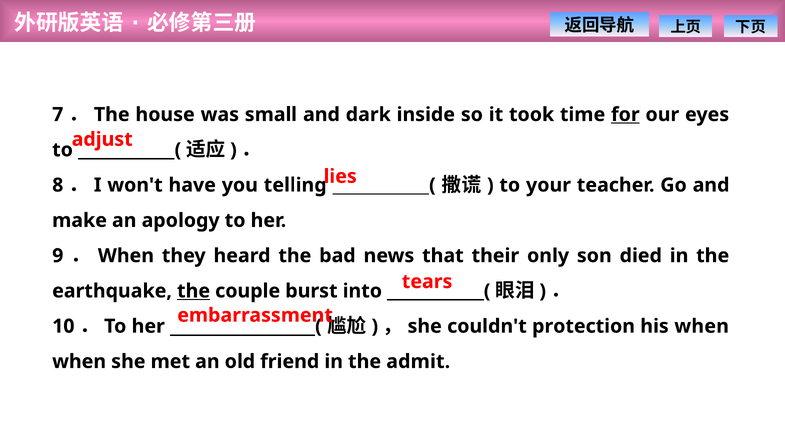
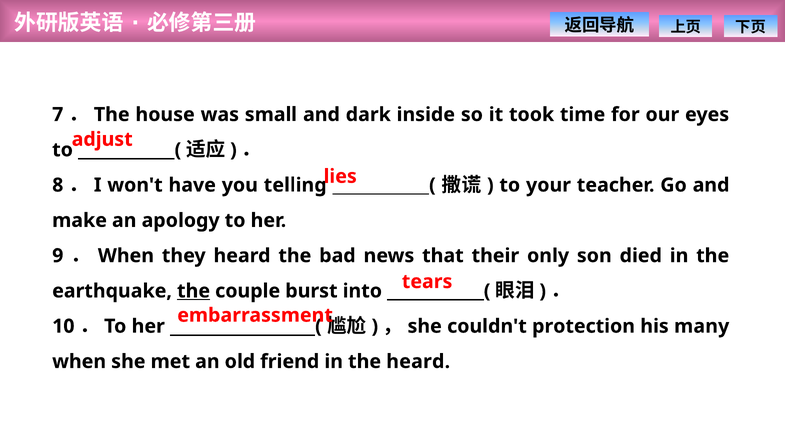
for underline: present -> none
his when: when -> many
the admit: admit -> heard
